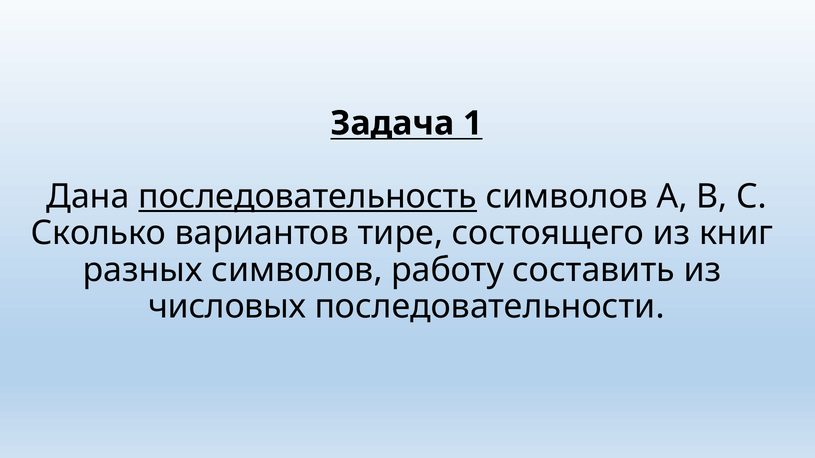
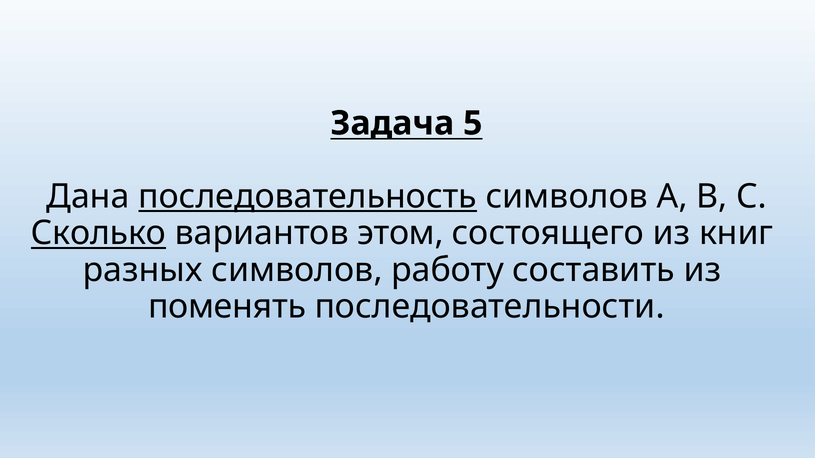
1: 1 -> 5
Сколько underline: none -> present
тире: тире -> этом
числовых: числовых -> поменять
